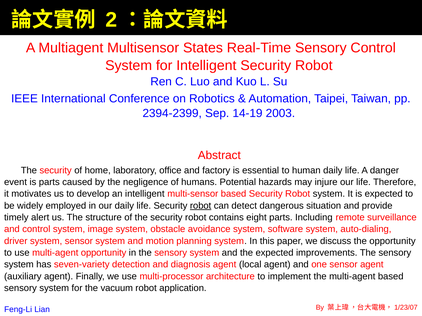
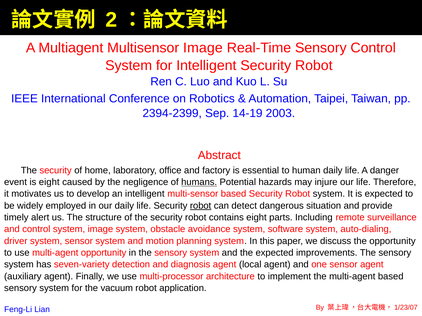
Multisensor States: States -> Image
is parts: parts -> eight
humans underline: none -> present
